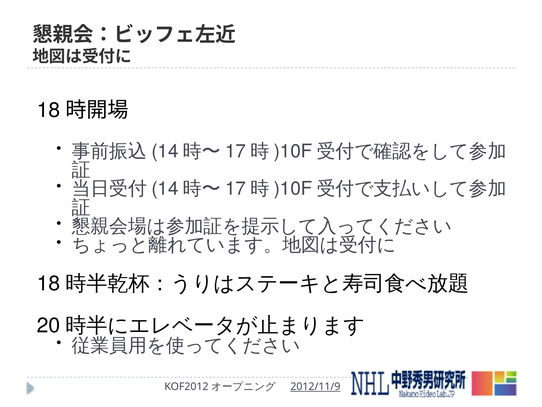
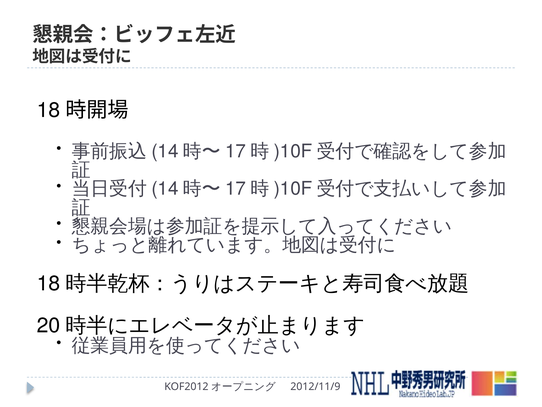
2012/11/9 underline: present -> none
